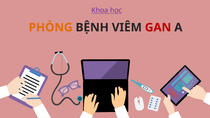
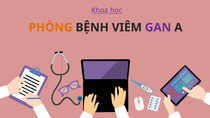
GAN colour: red -> purple
